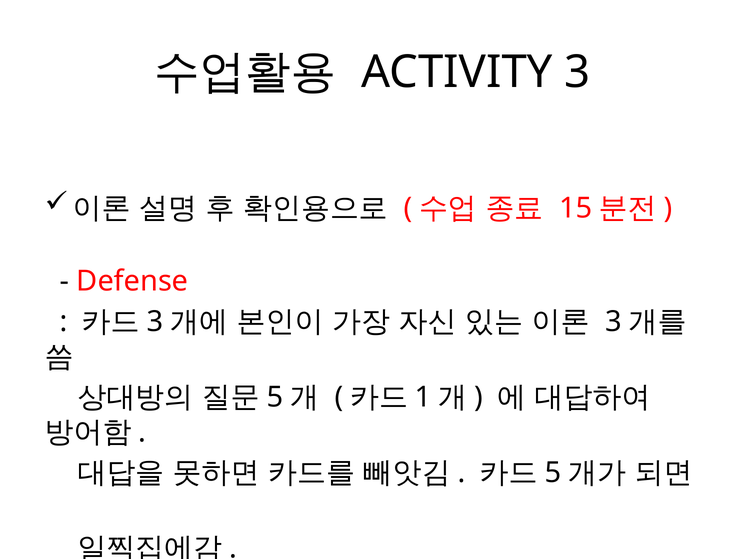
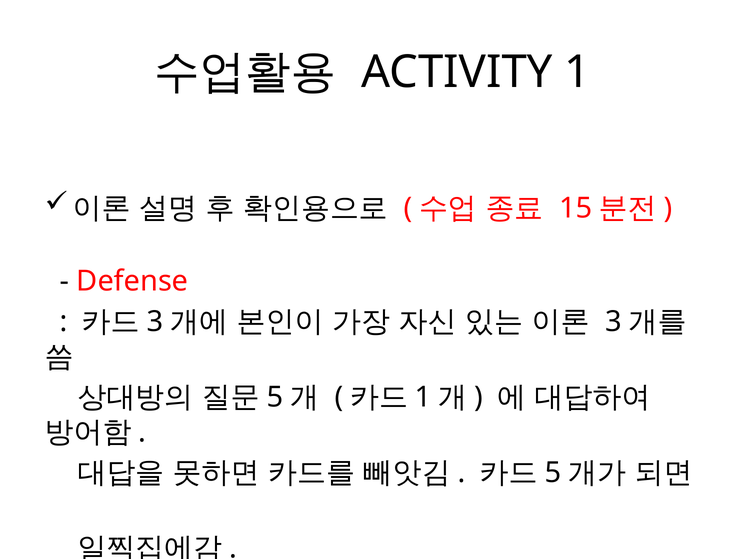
ACTIVITY 3: 3 -> 1
